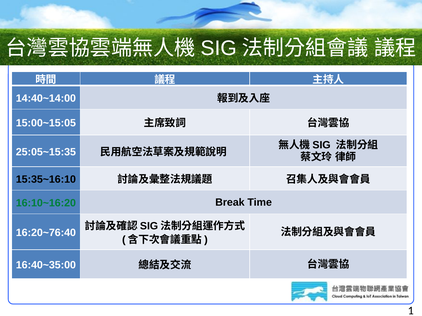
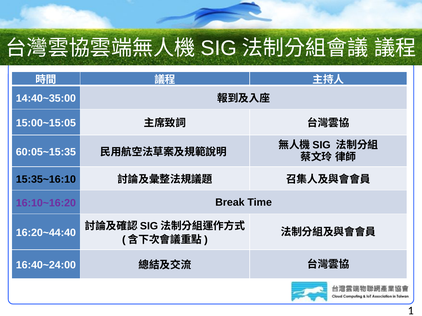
14:40~14:00: 14:40~14:00 -> 14:40~35:00
25:05~15:35: 25:05~15:35 -> 60:05~15:35
16:10~16:20 colour: green -> purple
16:20~76:40: 16:20~76:40 -> 16:20~44:40
16:40~35:00: 16:40~35:00 -> 16:40~24:00
